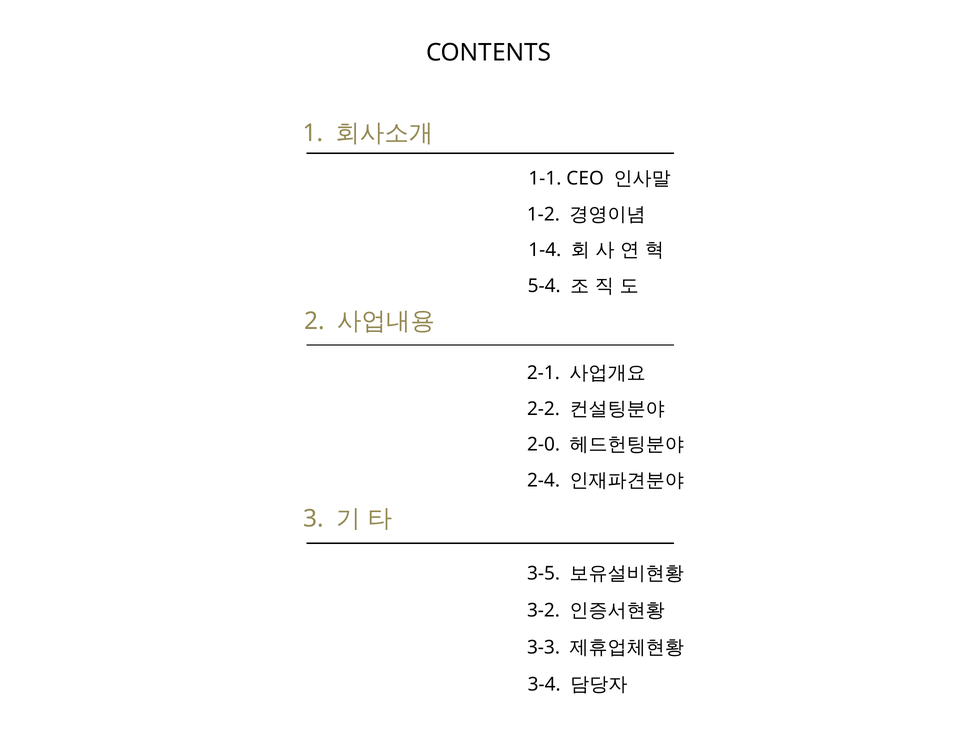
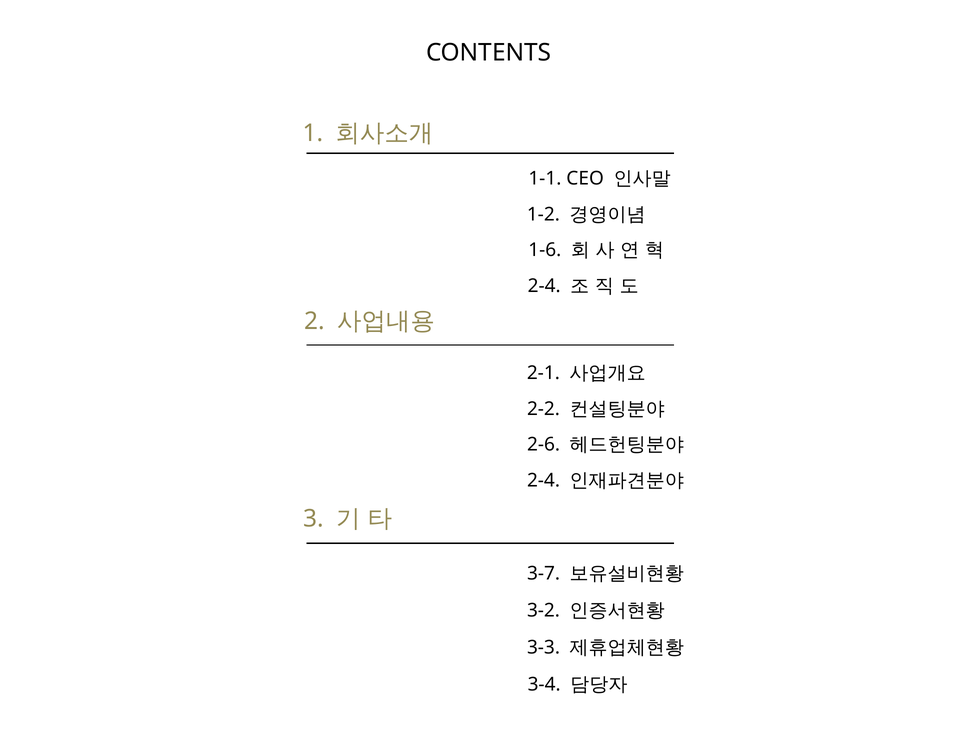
1-4: 1-4 -> 1-6
5-4 at (544, 286): 5-4 -> 2-4
2-0: 2-0 -> 2-6
3-5: 3-5 -> 3-7
